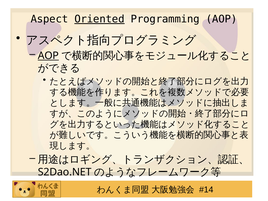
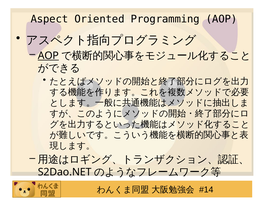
Oriented underline: present -> none
